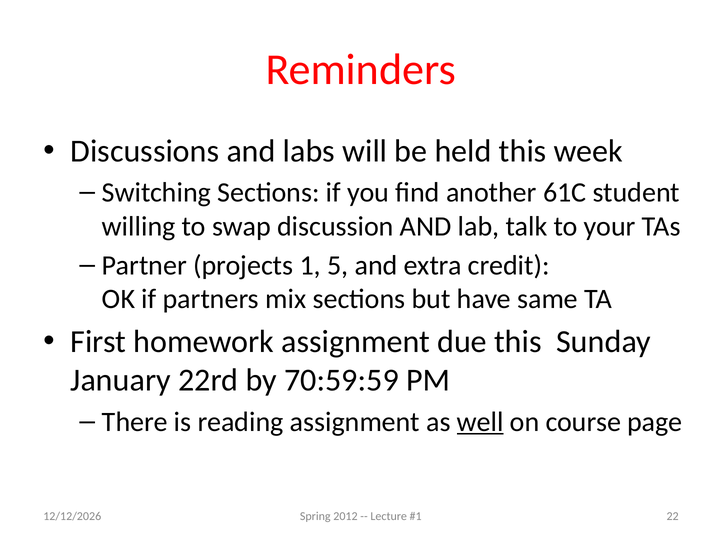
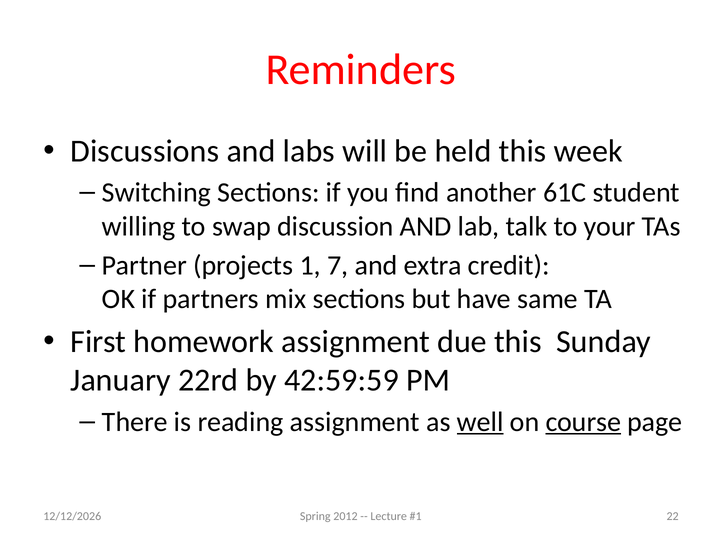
5: 5 -> 7
70:59:59: 70:59:59 -> 42:59:59
course underline: none -> present
